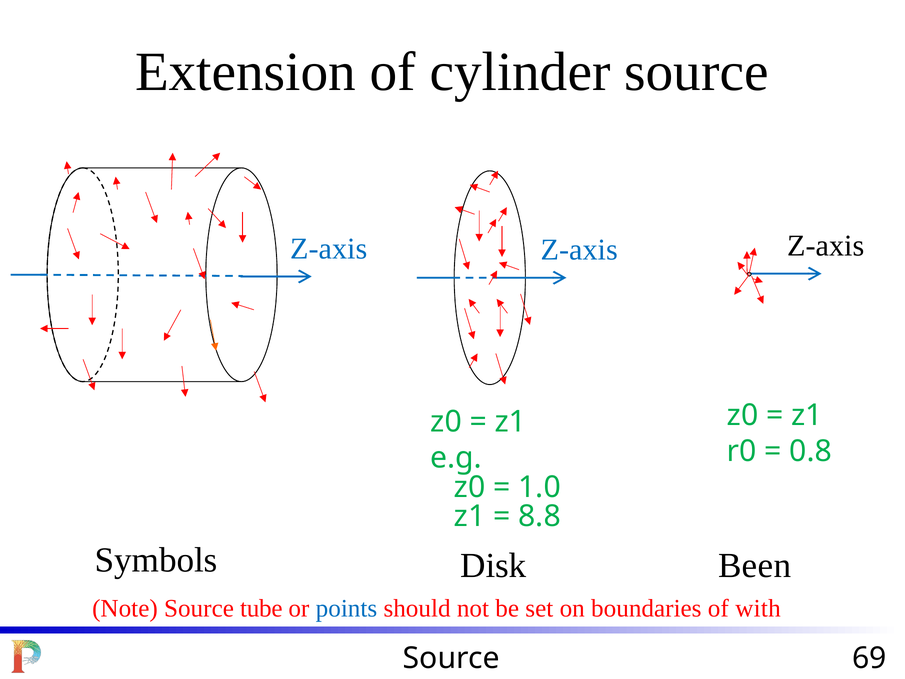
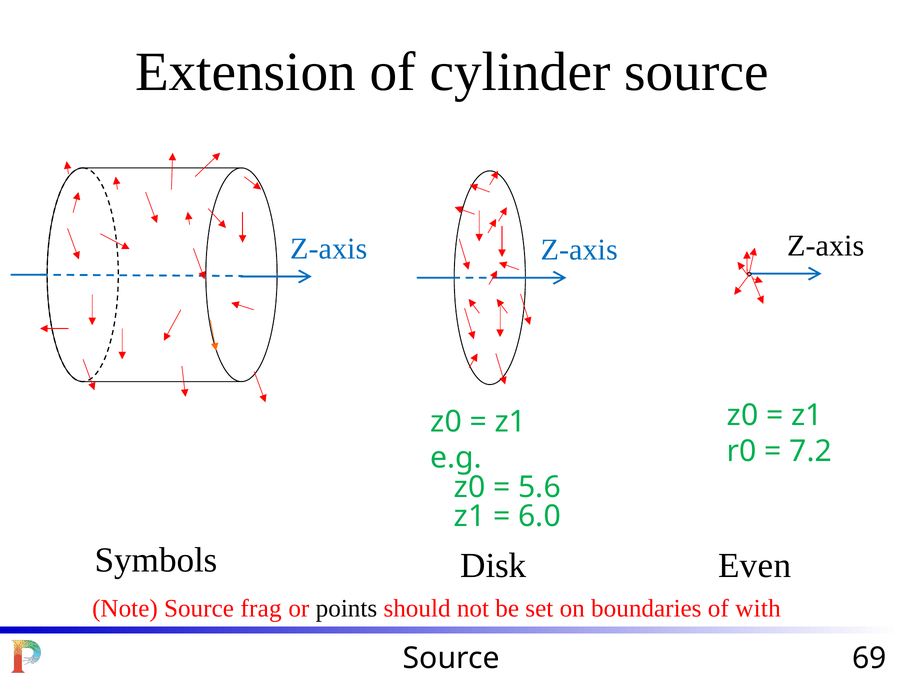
0.8: 0.8 -> 7.2
1.0: 1.0 -> 5.6
8.8: 8.8 -> 6.0
Been: Been -> Even
tube: tube -> frag
points colour: blue -> black
